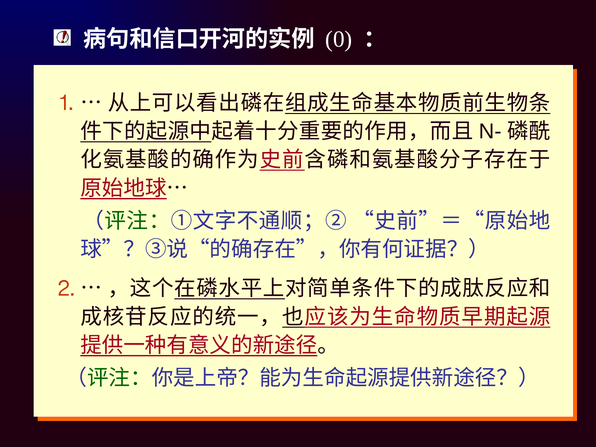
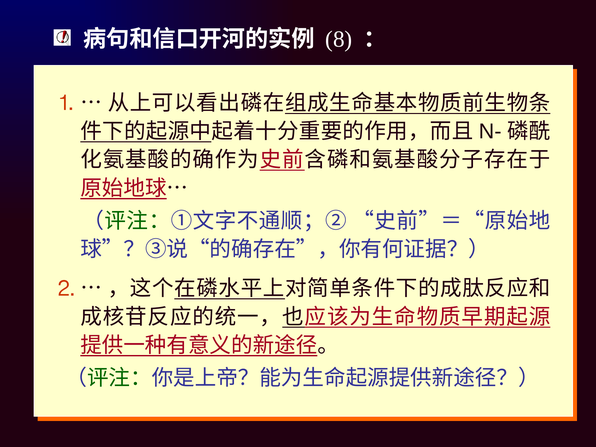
0: 0 -> 8
